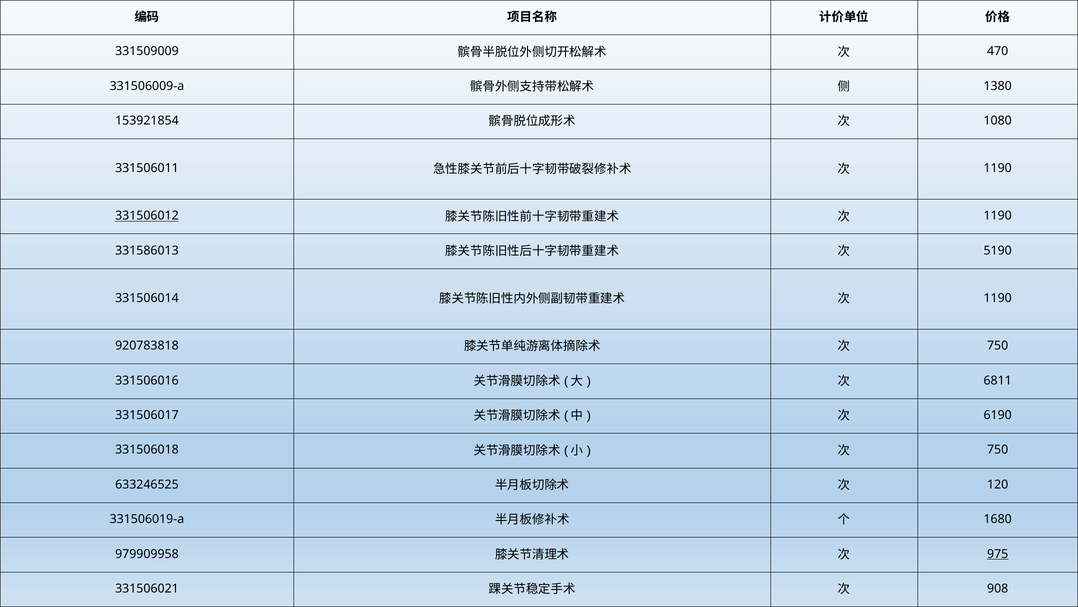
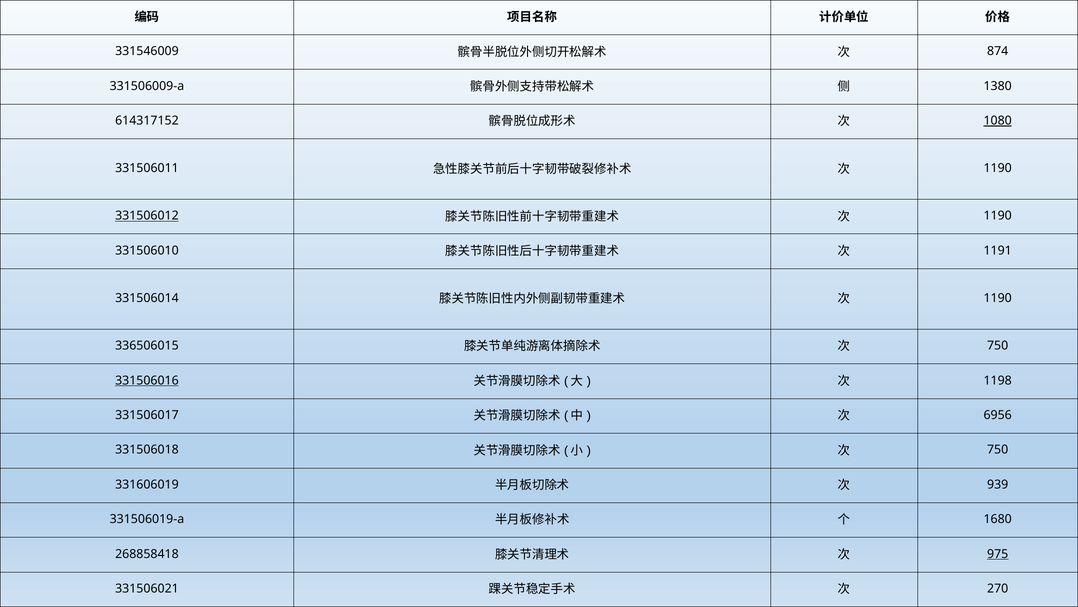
331509009: 331509009 -> 331546009
470: 470 -> 874
153921854: 153921854 -> 614317152
1080 underline: none -> present
331586013: 331586013 -> 331506010
5190: 5190 -> 1191
920783818: 920783818 -> 336506015
331506016 underline: none -> present
6811: 6811 -> 1198
6190: 6190 -> 6956
633246525: 633246525 -> 331606019
120: 120 -> 939
979909958: 979909958 -> 268858418
908: 908 -> 270
